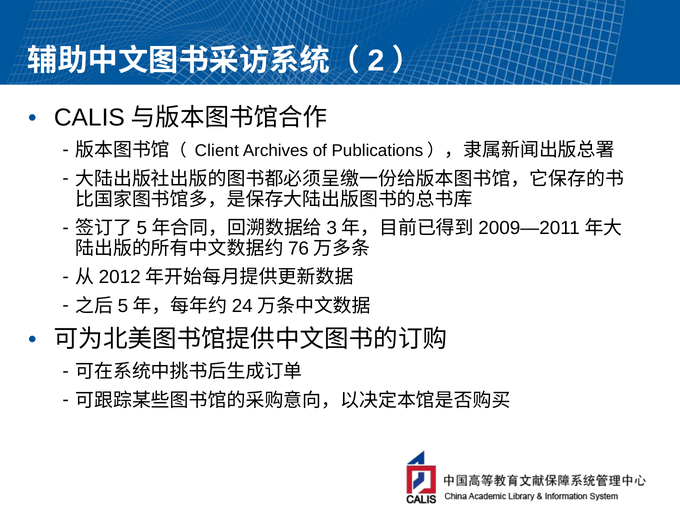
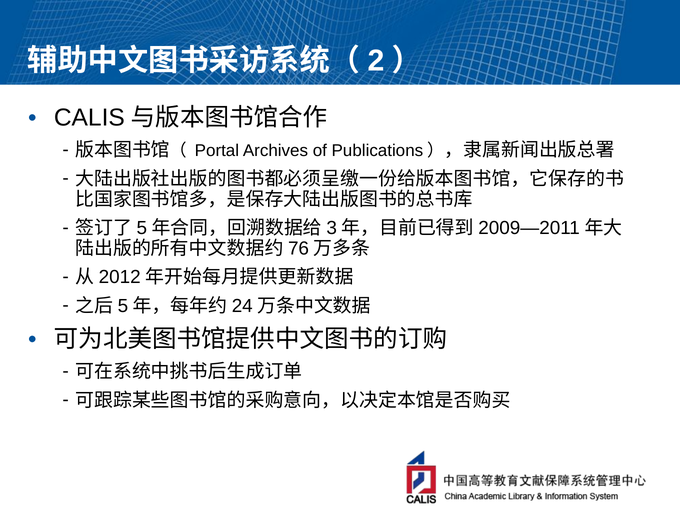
Client: Client -> Portal
